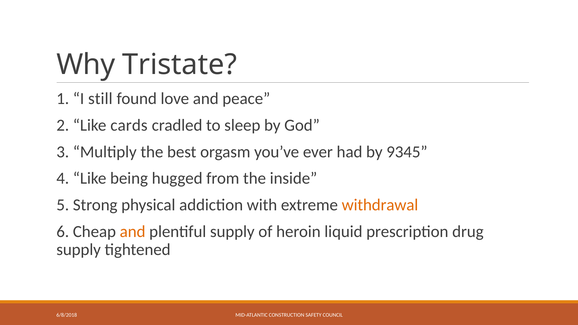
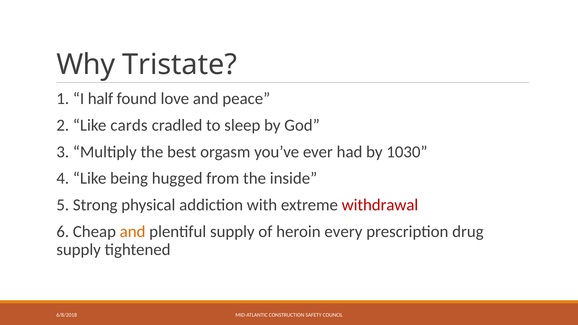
still: still -> half
9345: 9345 -> 1030
withdrawal colour: orange -> red
liquid: liquid -> every
